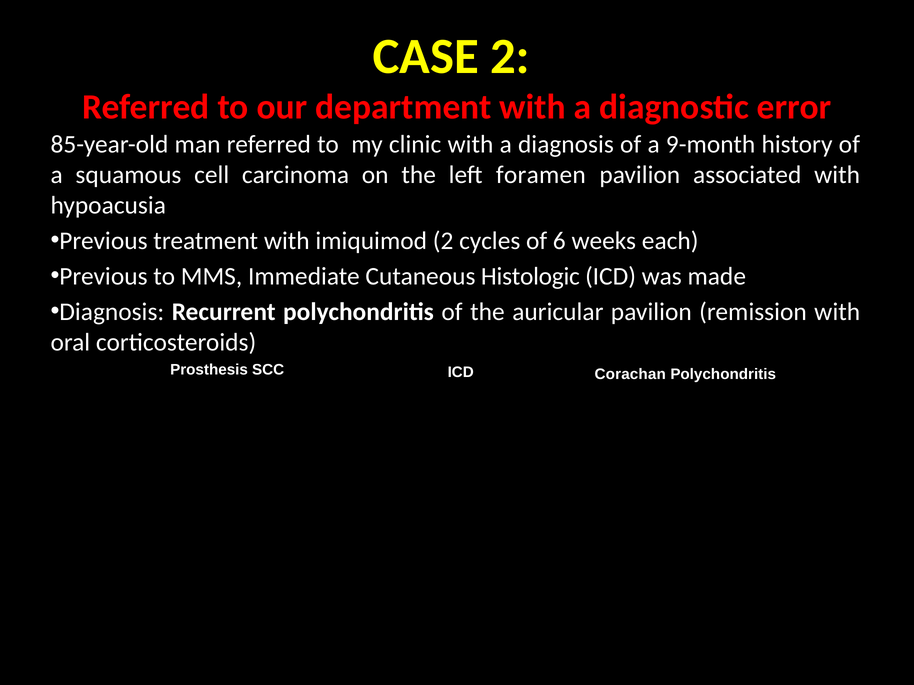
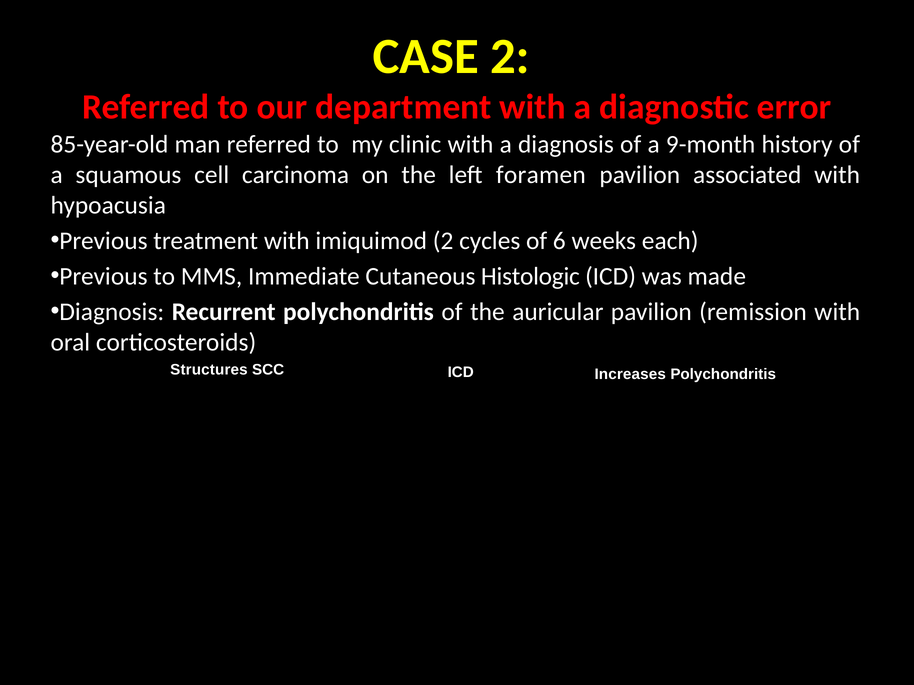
Prosthesis: Prosthesis -> Structures
Corachan: Corachan -> Increases
